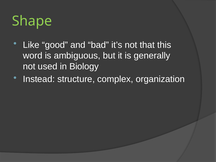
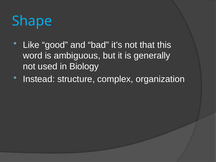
Shape colour: light green -> light blue
